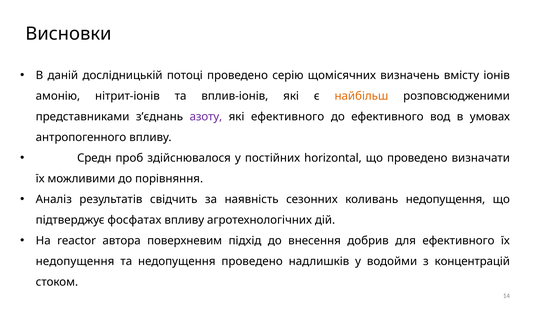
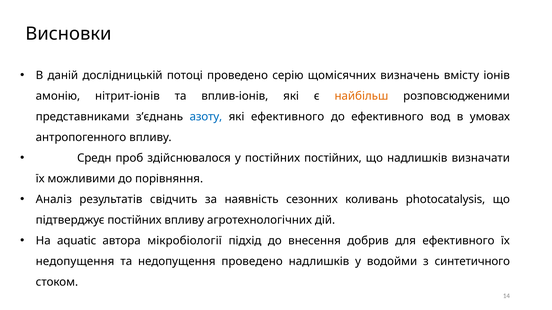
азоту colour: purple -> blue
постійних horizontal: horizontal -> постійних
що проведено: проведено -> надлишків
коливань недопущення: недопущення -> photocatalysis
підтверджує фосфатах: фосфатах -> постійних
reactor: reactor -> aquatic
поверхневим: поверхневим -> мікробіології
концентрацій: концентрацій -> синтетичного
